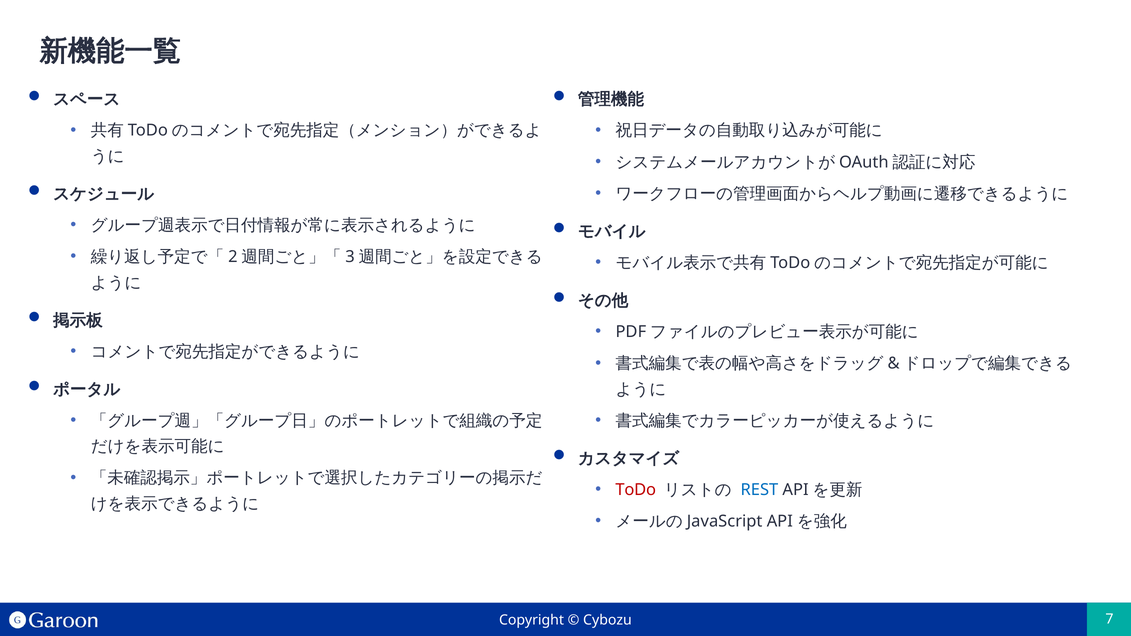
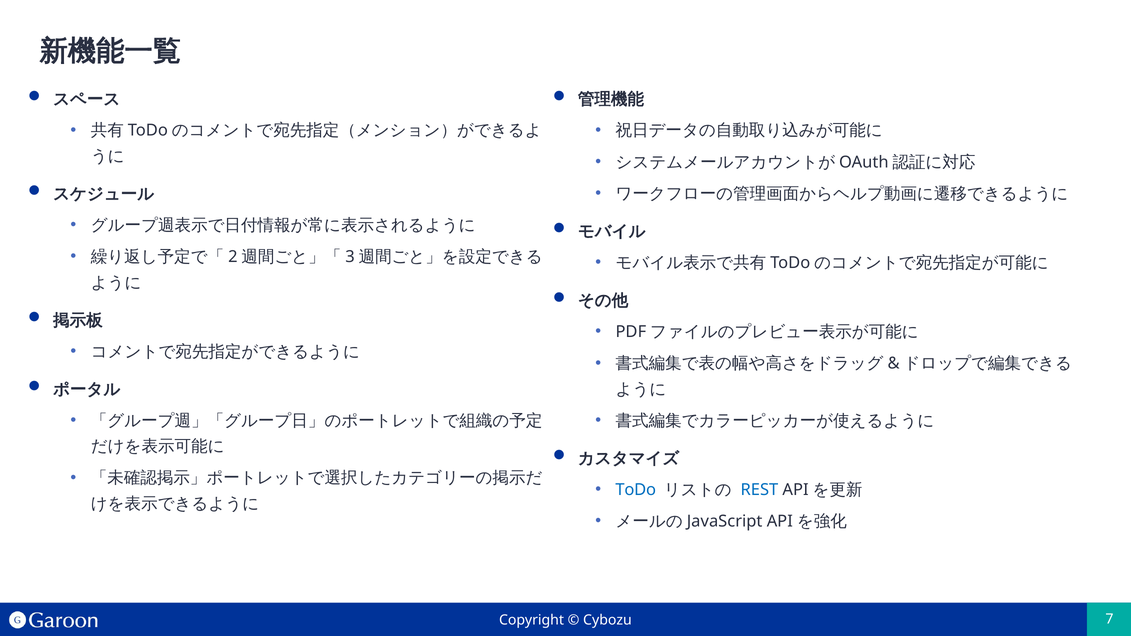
ToDo colour: red -> blue
